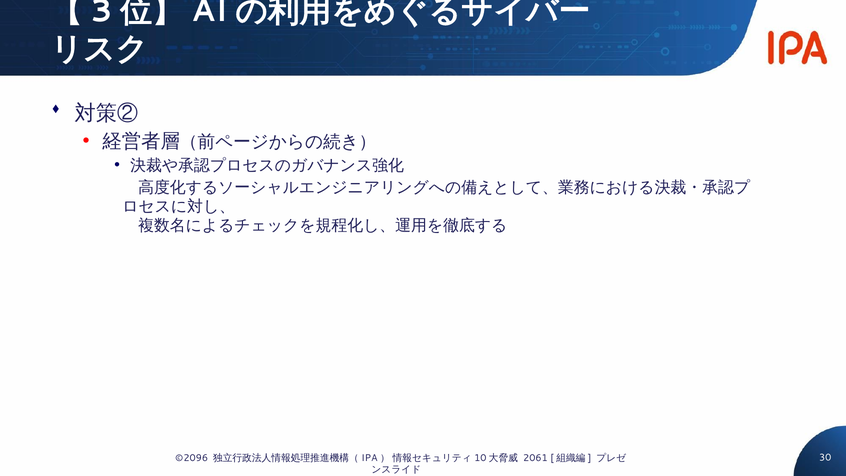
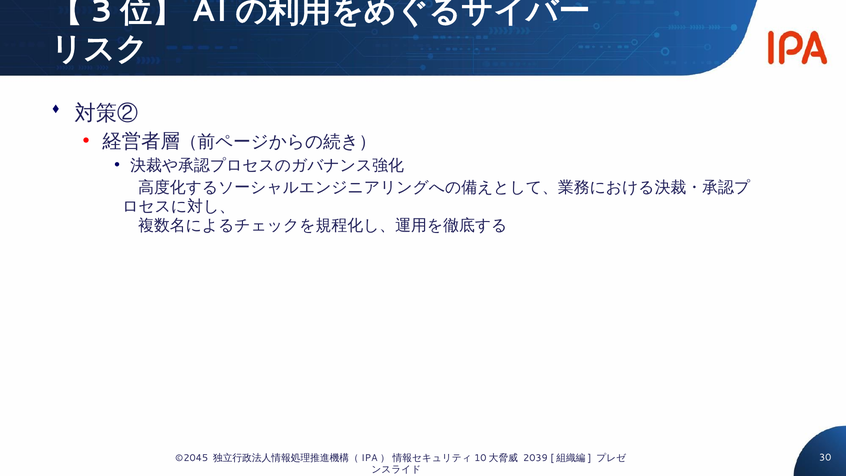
©2096: ©2096 -> ©2045
2061: 2061 -> 2039
